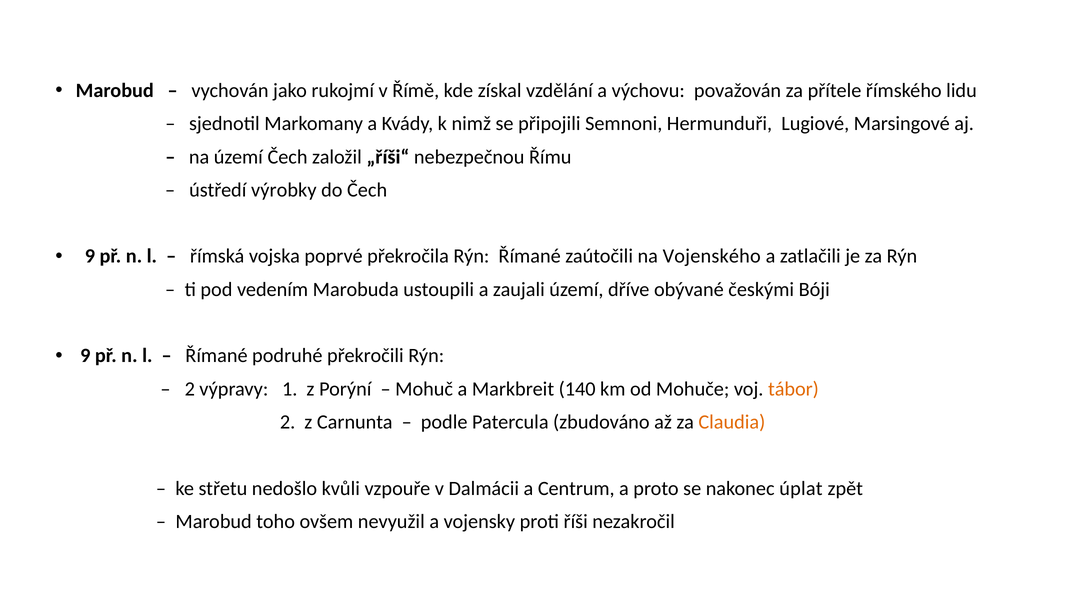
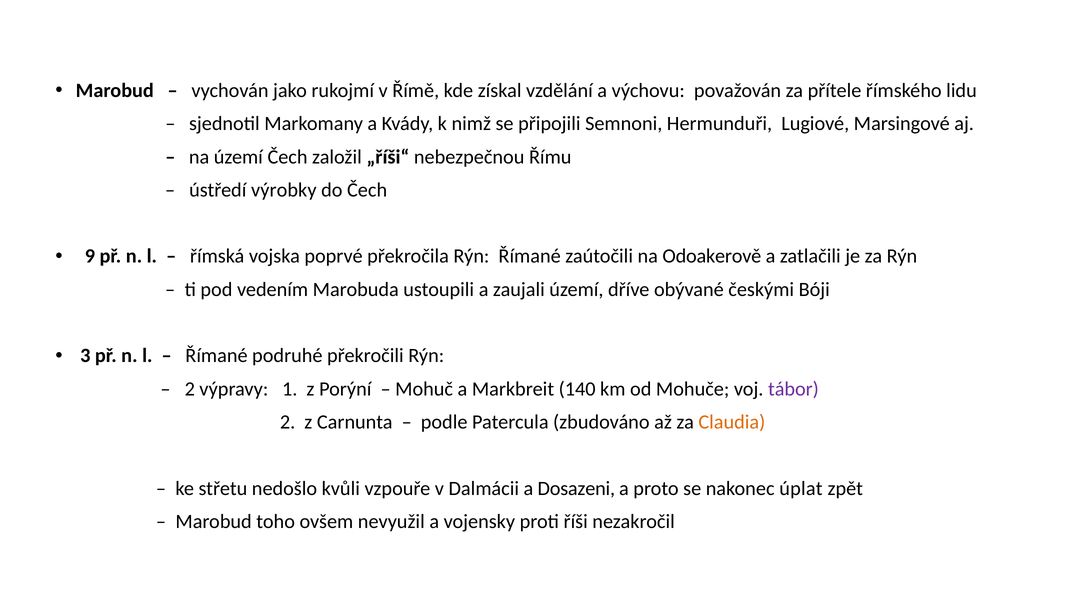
Vojenského: Vojenského -> Odoakerově
9 at (85, 356): 9 -> 3
tábor colour: orange -> purple
Centrum: Centrum -> Dosazeni
